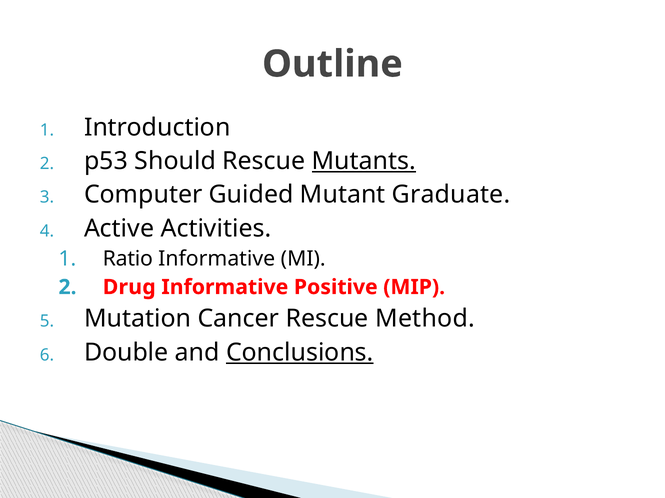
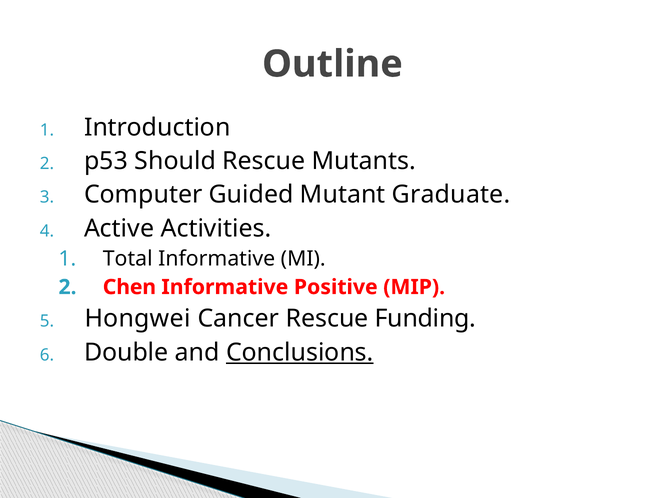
Mutants underline: present -> none
Ratio: Ratio -> Total
Drug: Drug -> Chen
Mutation: Mutation -> Hongwei
Method: Method -> Funding
